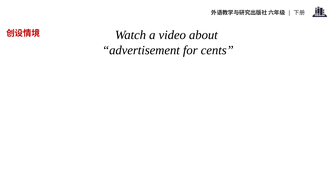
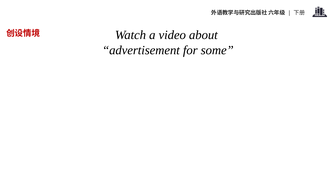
cents: cents -> some
